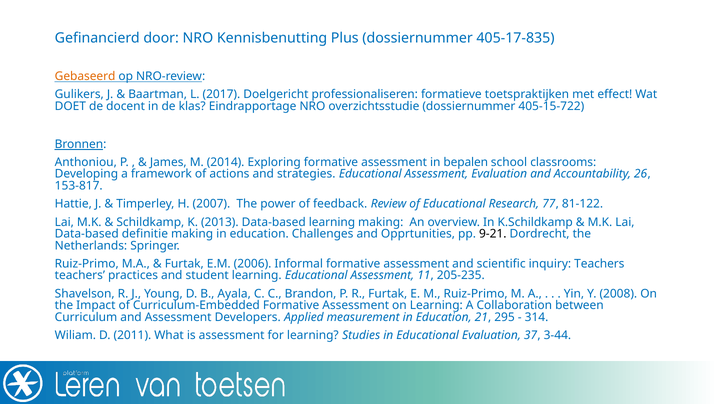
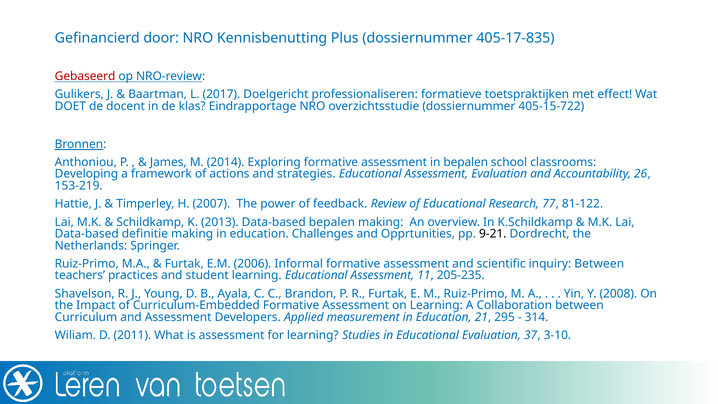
Gebaseerd colour: orange -> red
153-817: 153-817 -> 153-219
Data-based learning: learning -> bepalen
inquiry Teachers: Teachers -> Between
3-44: 3-44 -> 3-10
